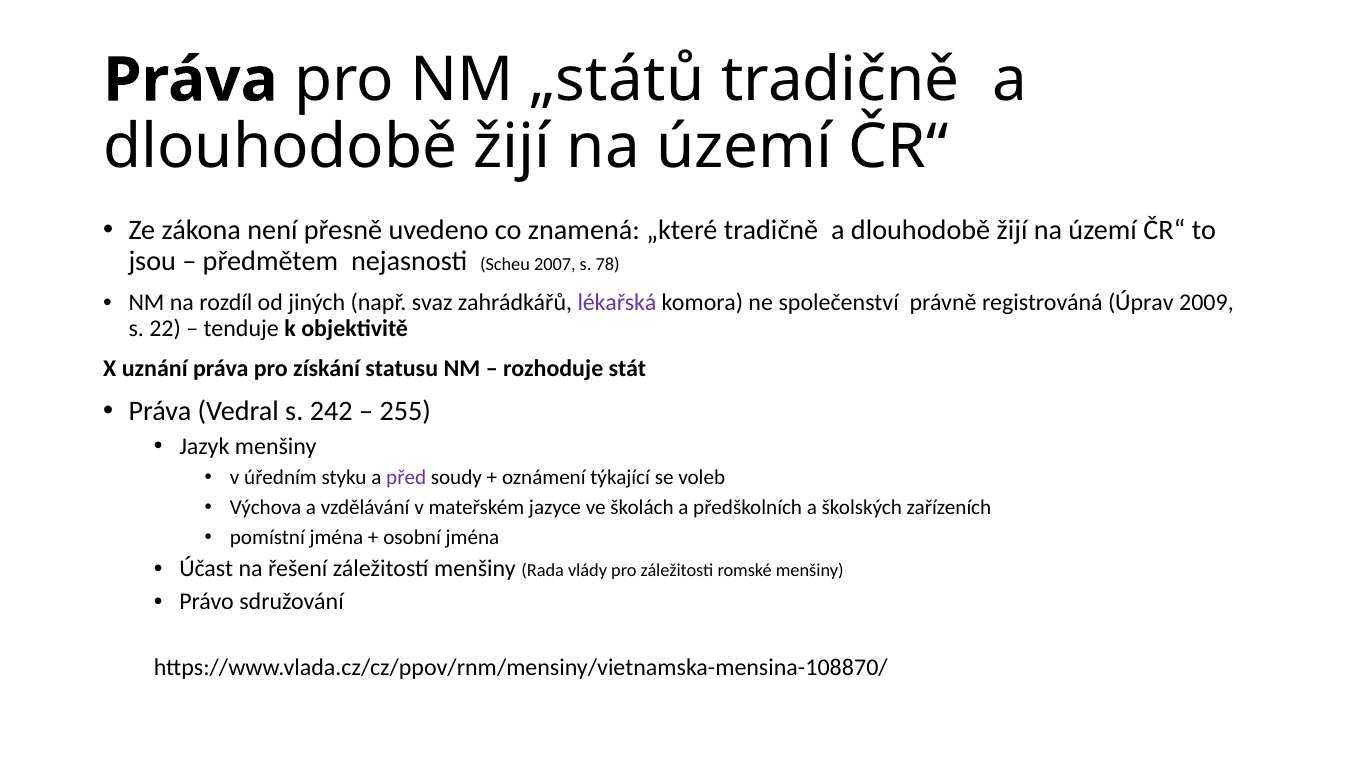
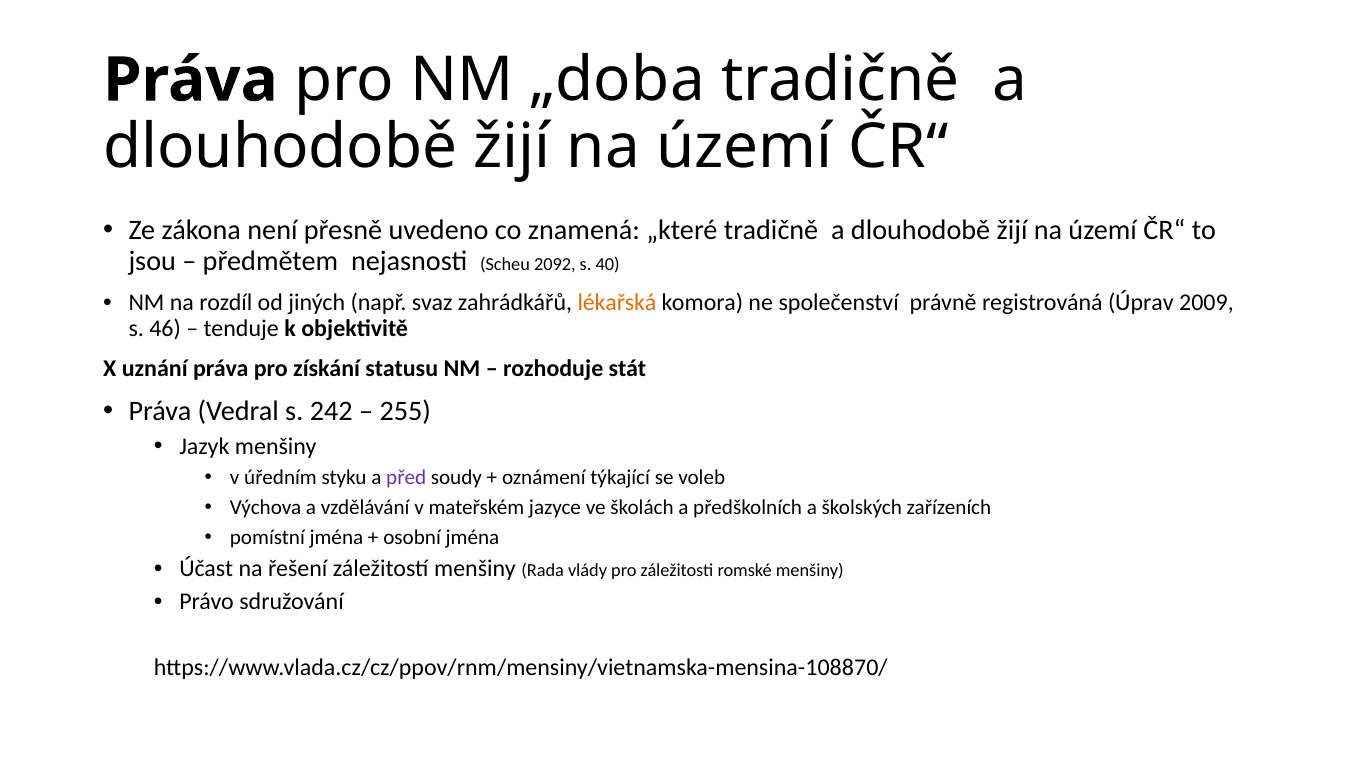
„států: „států -> „doba
2007: 2007 -> 2092
78: 78 -> 40
lékařská colour: purple -> orange
22: 22 -> 46
